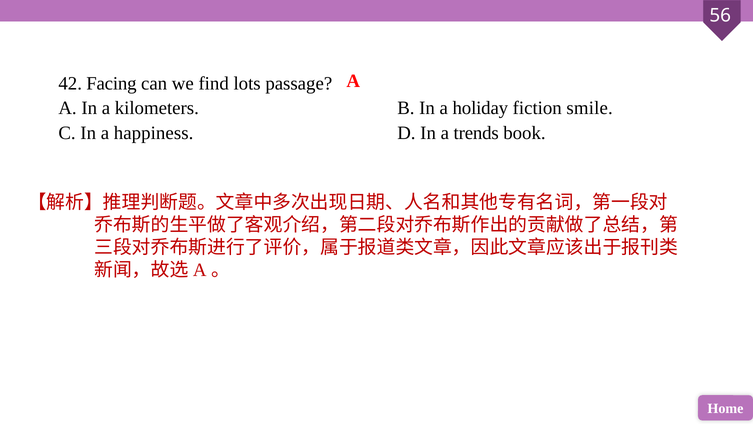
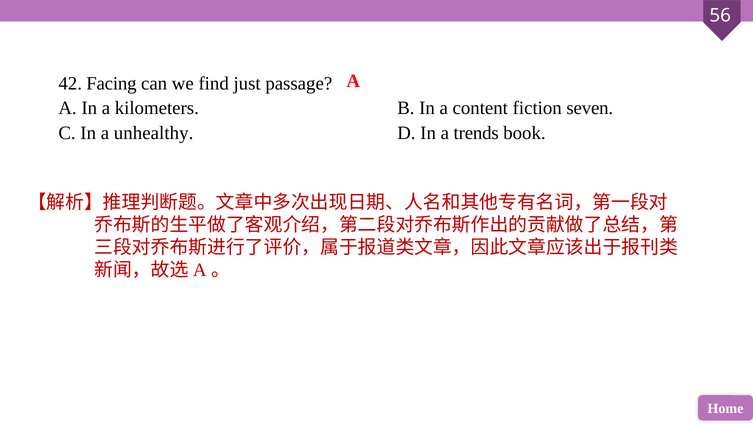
lots: lots -> just
holiday: holiday -> content
smile: smile -> seven
happiness: happiness -> unhealthy
